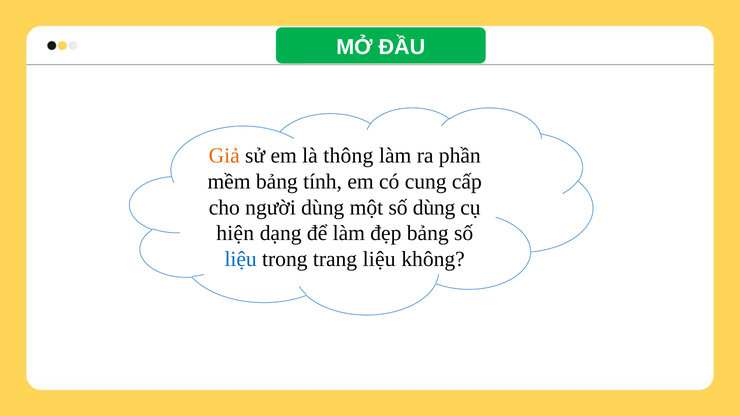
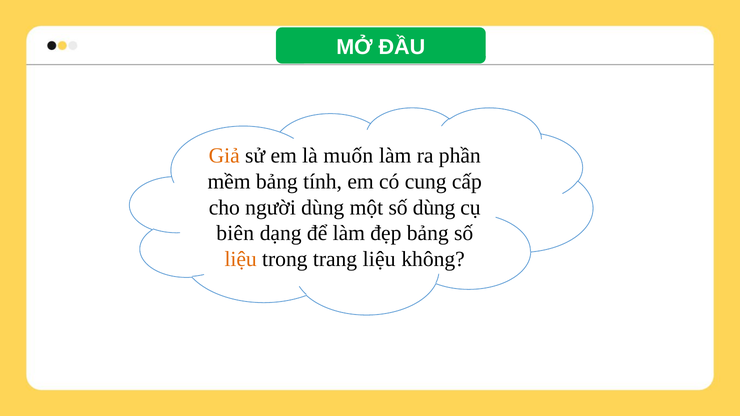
thông: thông -> muốn
hiện: hiện -> biên
liệu at (241, 259) colour: blue -> orange
